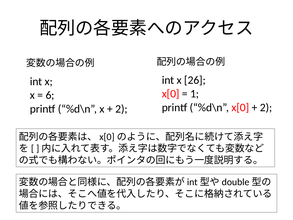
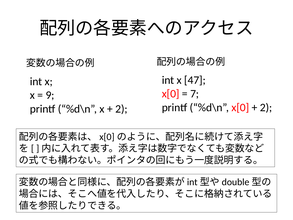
26: 26 -> 47
1: 1 -> 7
6: 6 -> 9
